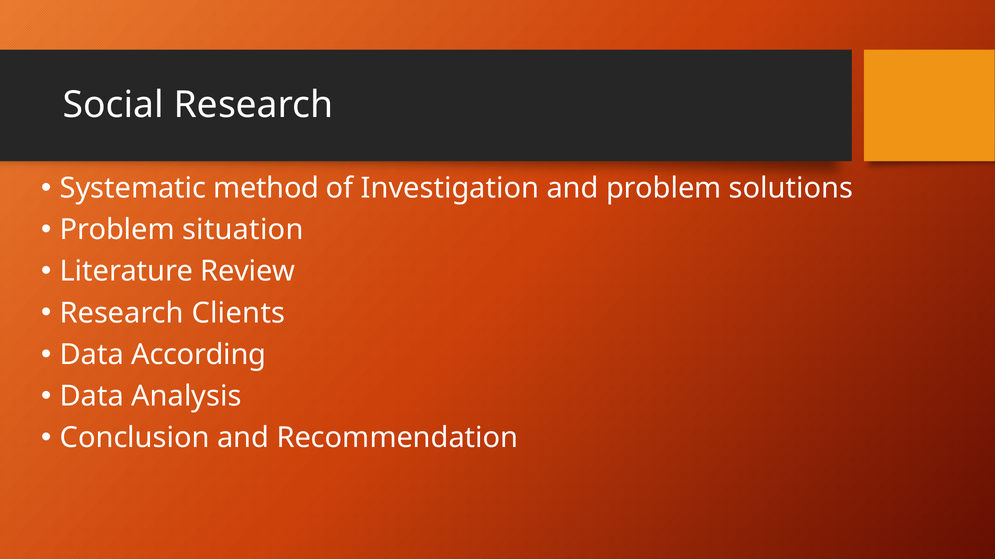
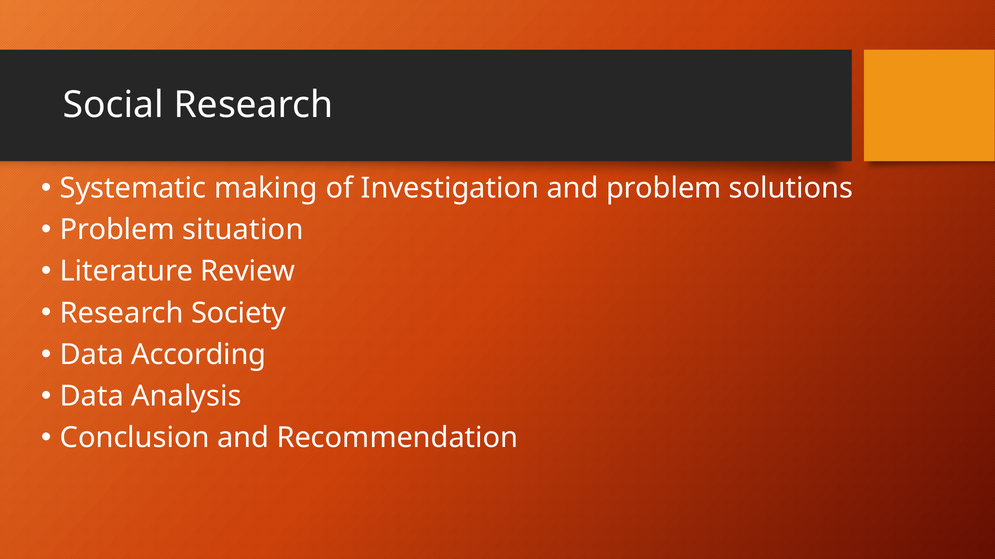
method: method -> making
Clients: Clients -> Society
